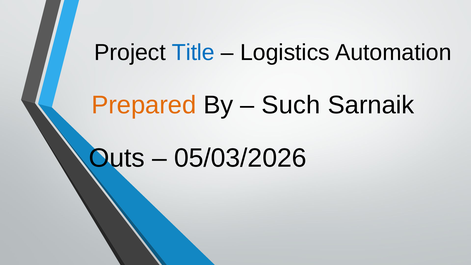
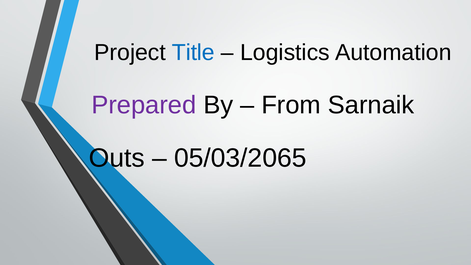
Prepared colour: orange -> purple
Such: Such -> From
05/03/2026: 05/03/2026 -> 05/03/2065
